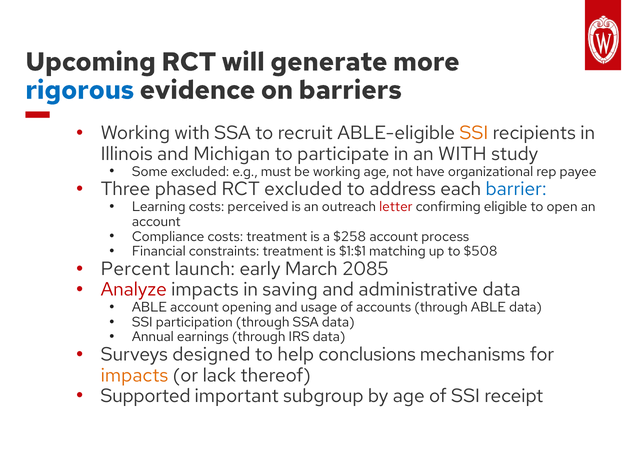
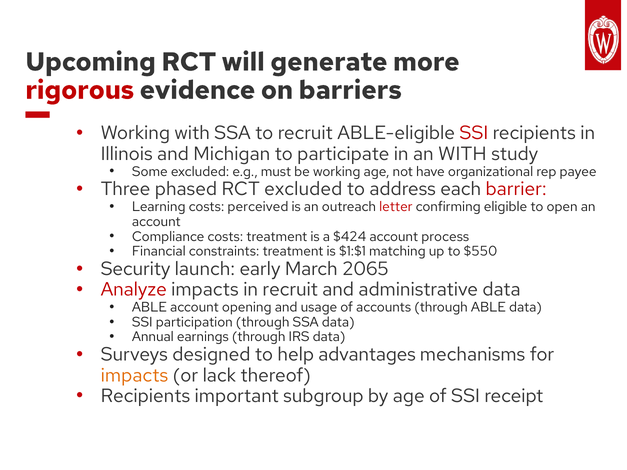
rigorous colour: blue -> red
SSI at (474, 133) colour: orange -> red
barrier colour: blue -> red
$258: $258 -> $424
$508: $508 -> $550
Percent: Percent -> Security
2085: 2085 -> 2065
in saving: saving -> recruit
conclusions: conclusions -> advantages
Supported at (146, 396): Supported -> Recipients
